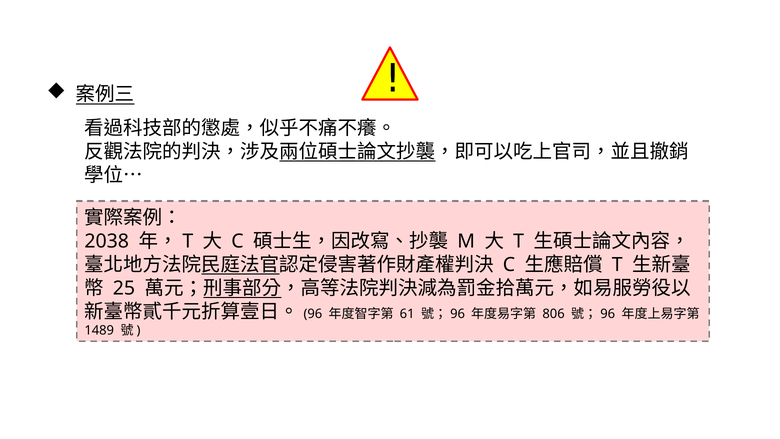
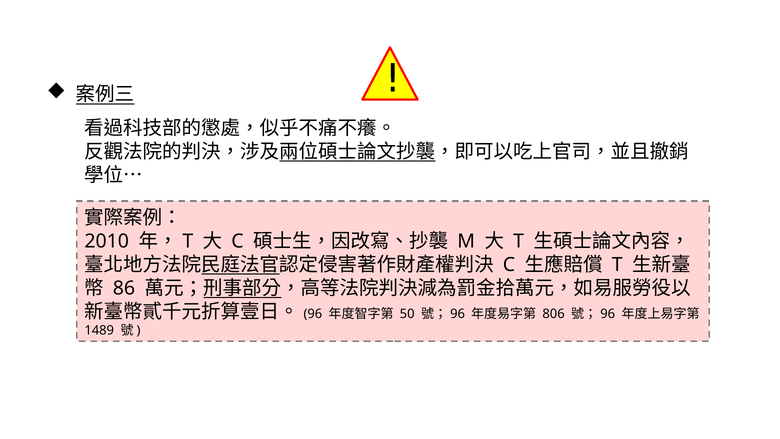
2038: 2038 -> 2010
25: 25 -> 86
61: 61 -> 50
